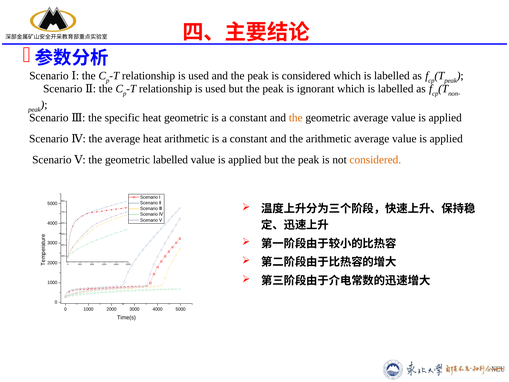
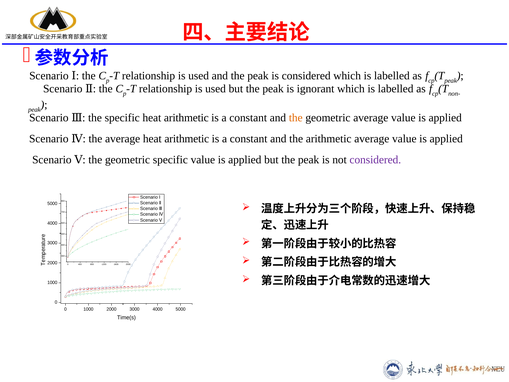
specific heat geometric: geometric -> arithmetic
geometric labelled: labelled -> specific
considered at (375, 160) colour: orange -> purple
